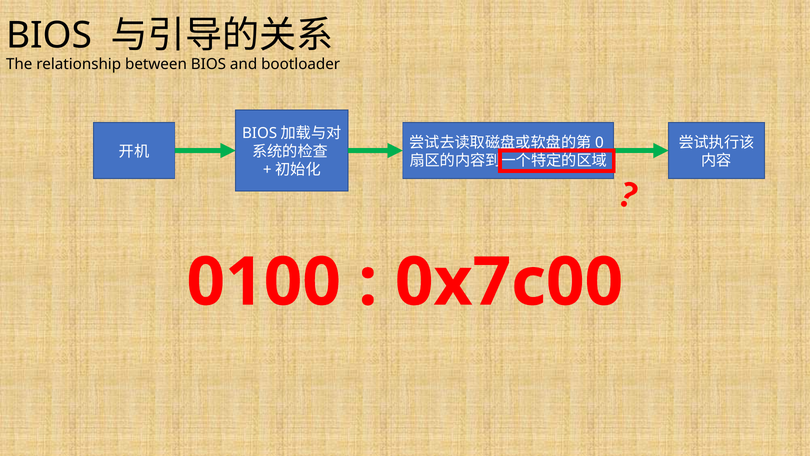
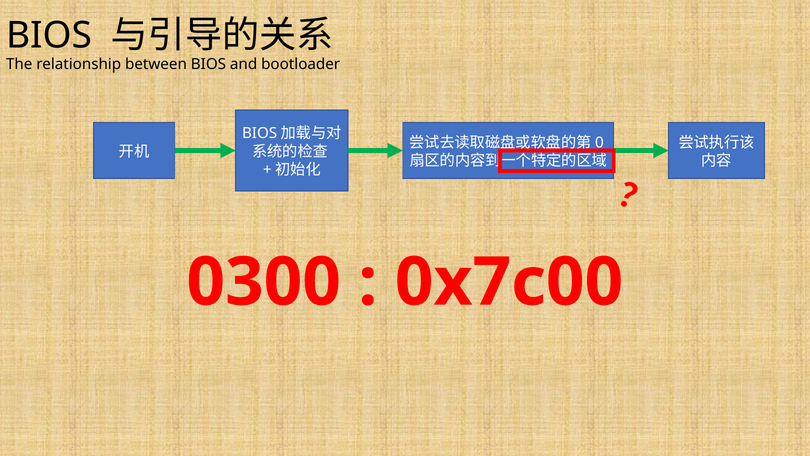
0100: 0100 -> 0300
